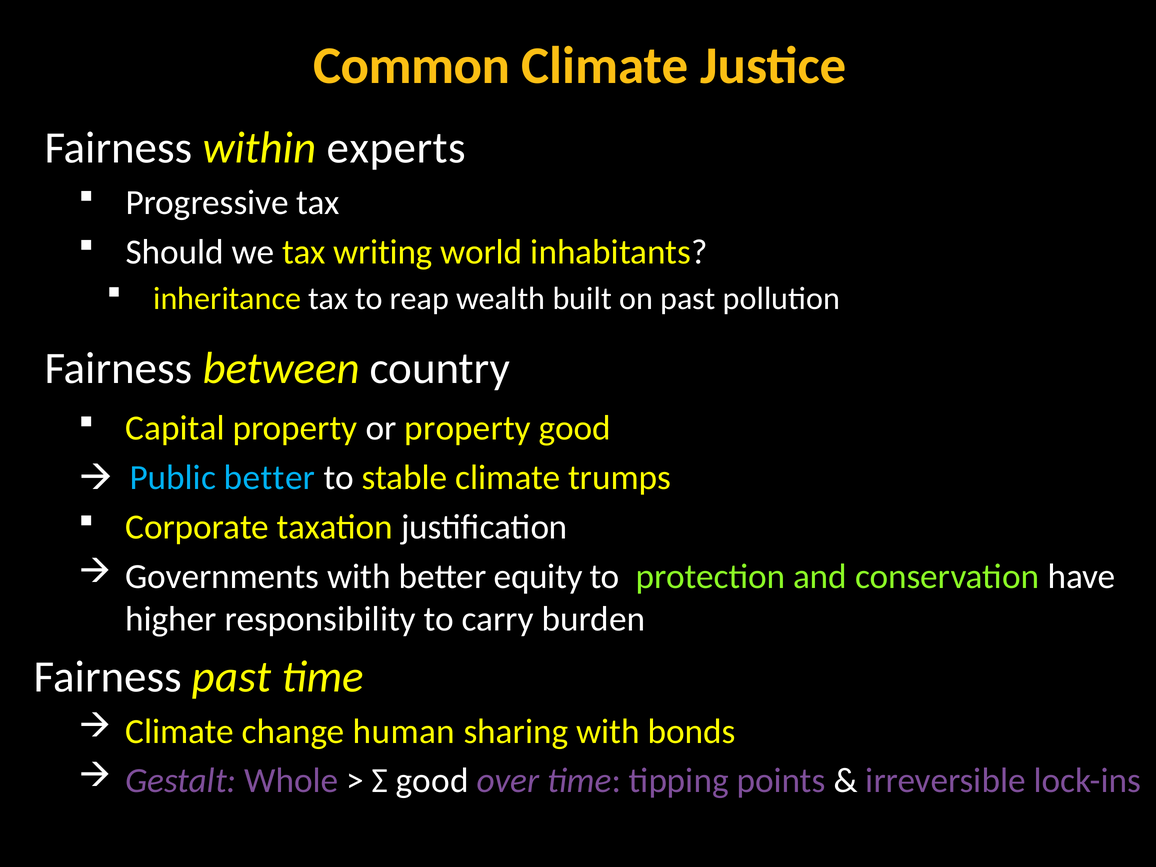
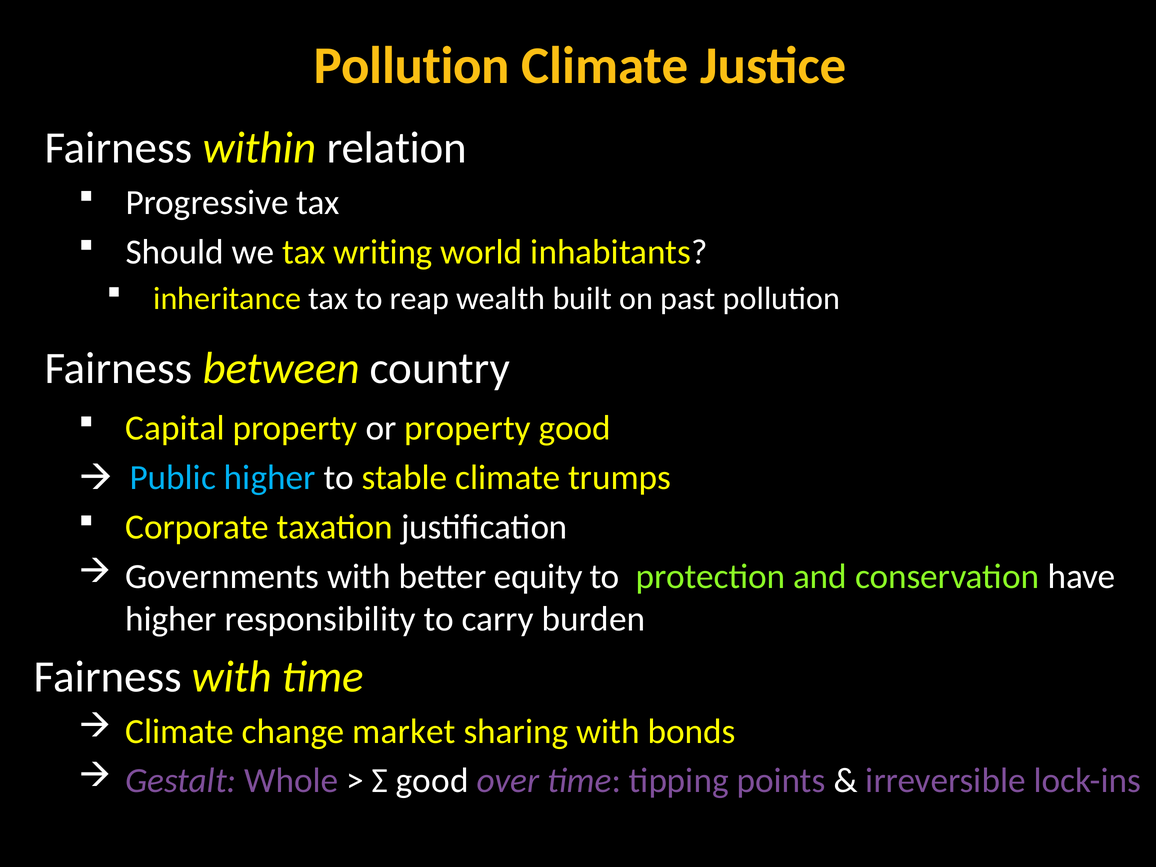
Common at (412, 66): Common -> Pollution
experts: experts -> relation
Public better: better -> higher
Fairness past: past -> with
human: human -> market
